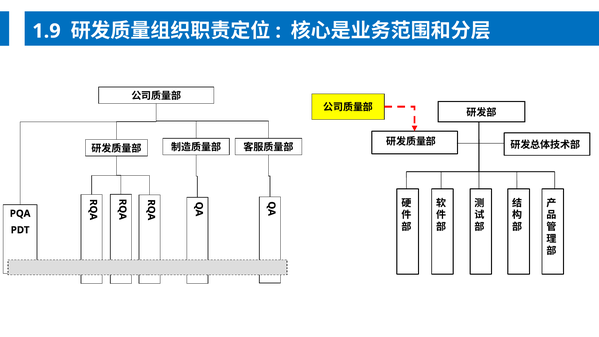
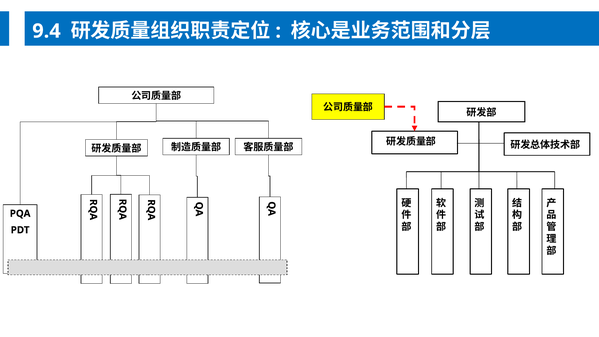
1.9: 1.9 -> 9.4
